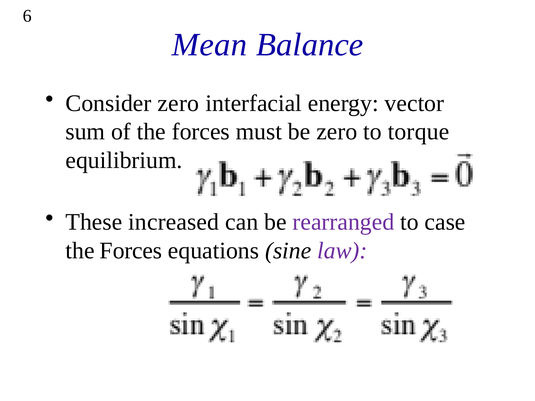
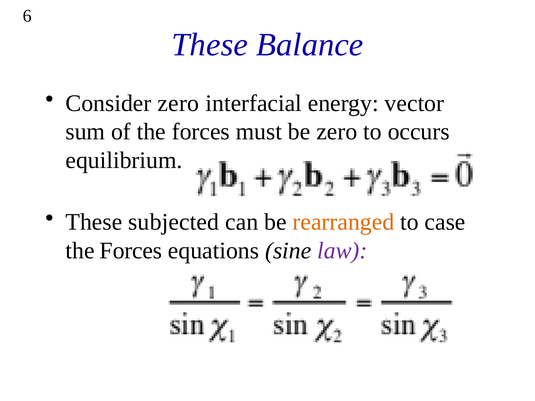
Mean at (210, 45): Mean -> These
torque: torque -> occurs
increased: increased -> subjected
rearranged colour: purple -> orange
